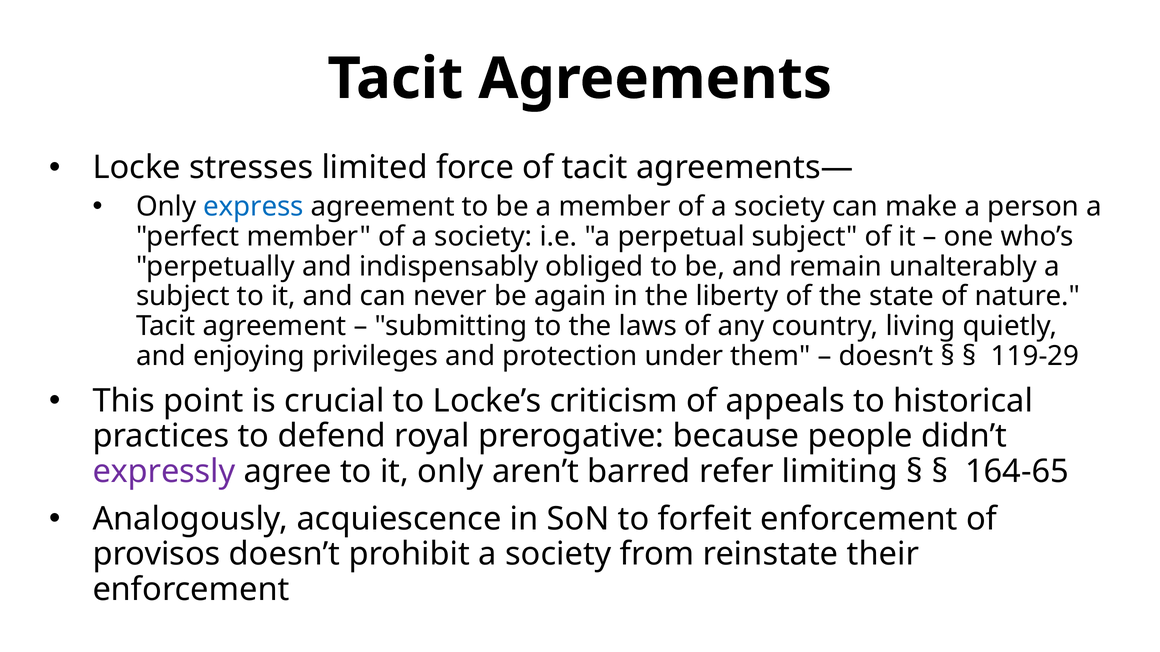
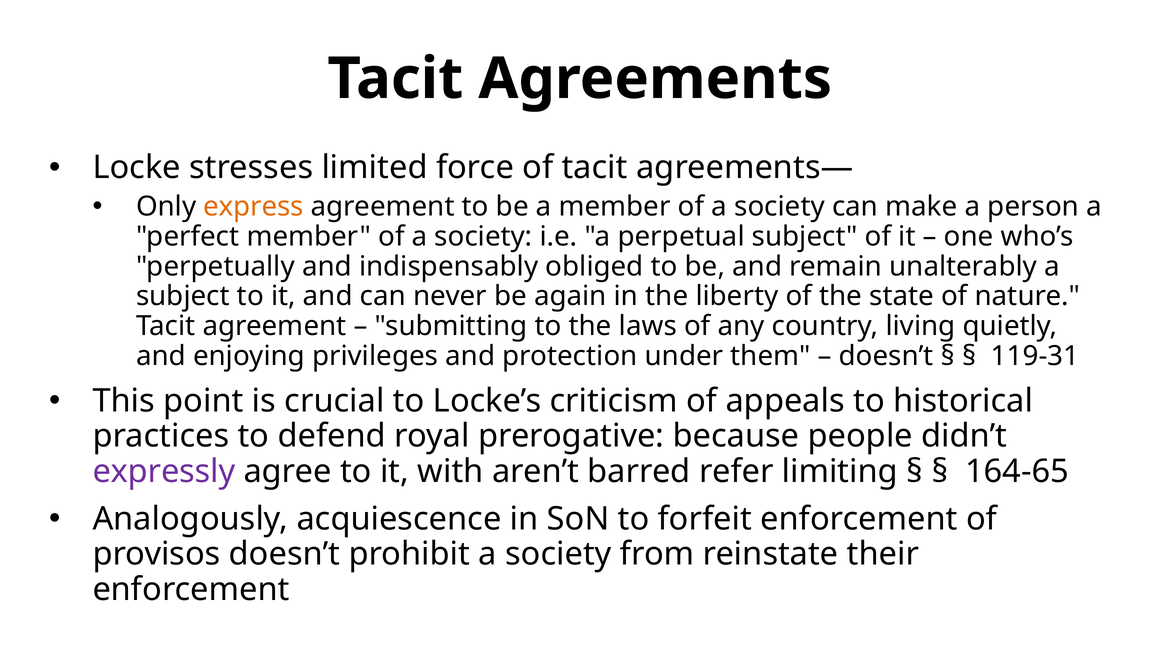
express colour: blue -> orange
119-29: 119-29 -> 119-31
it only: only -> with
